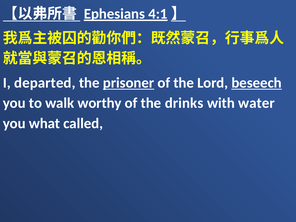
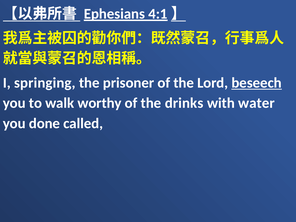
departed: departed -> springing
prisoner underline: present -> none
what: what -> done
